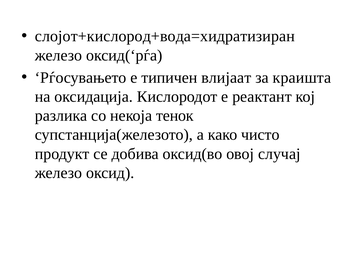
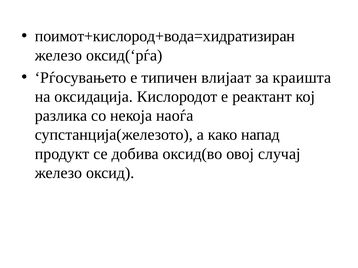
слојот+кислород+вода=хидратизиран: слојот+кислород+вода=хидратизиран -> поимот+кислород+вода=хидратизиран
тенок: тенок -> наоѓа
чисто: чисто -> напад
